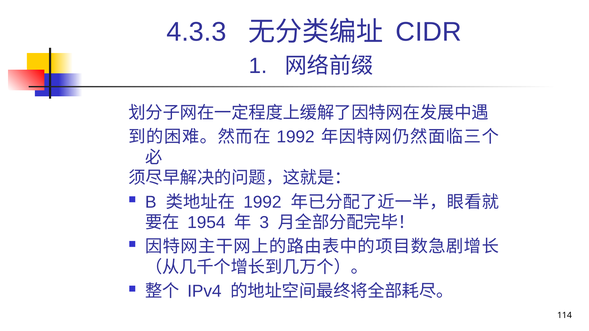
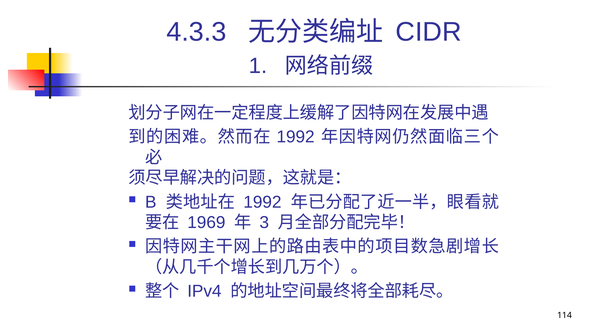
1954: 1954 -> 1969
